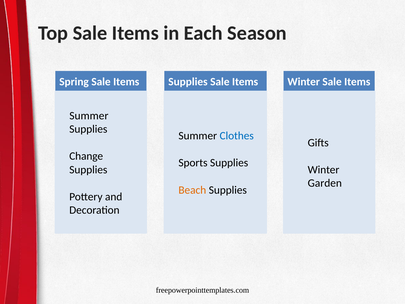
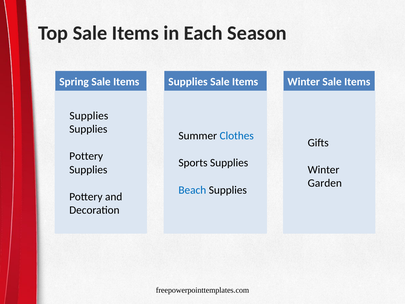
Summer at (89, 116): Summer -> Supplies
Change at (86, 156): Change -> Pottery
Beach colour: orange -> blue
